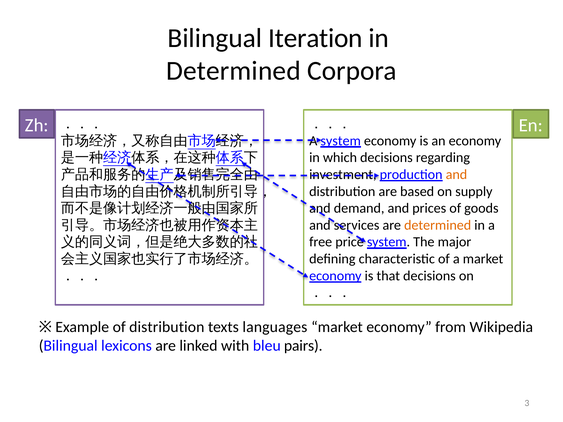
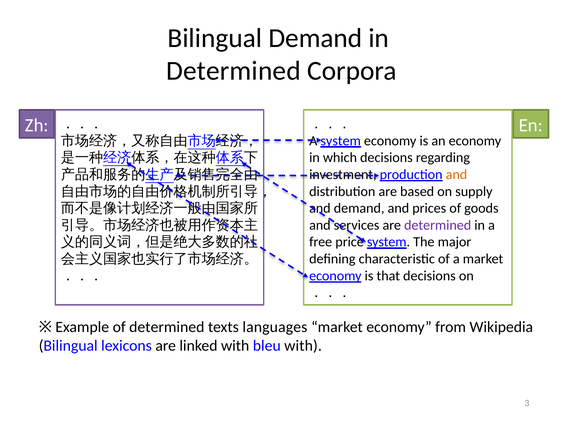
Bilingual Iteration: Iteration -> Demand
determined at (438, 225) colour: orange -> purple
of distribution: distribution -> determined
bleu pairs: pairs -> with
